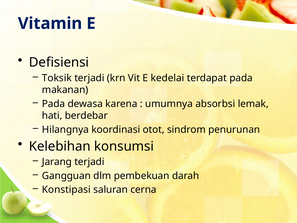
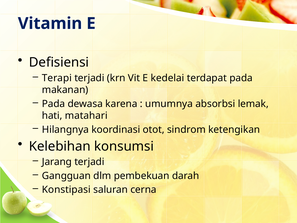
Toksik: Toksik -> Terapi
berdebar: berdebar -> matahari
penurunan: penurunan -> ketengikan
